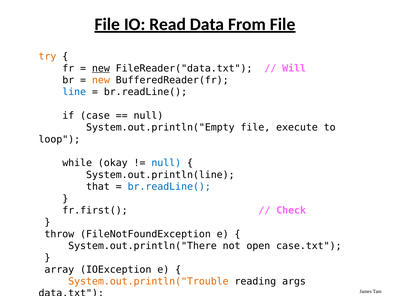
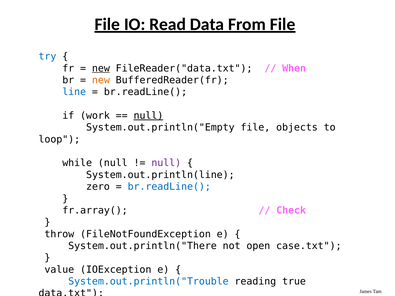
try colour: orange -> blue
Will: Will -> When
case: case -> work
null at (148, 116) underline: none -> present
execute: execute -> objects
while okay: okay -> null
null at (166, 163) colour: blue -> purple
that: that -> zero
fr.first(: fr.first( -> fr.array(
array: array -> value
System.out.println("Trouble colour: orange -> blue
args: args -> true
